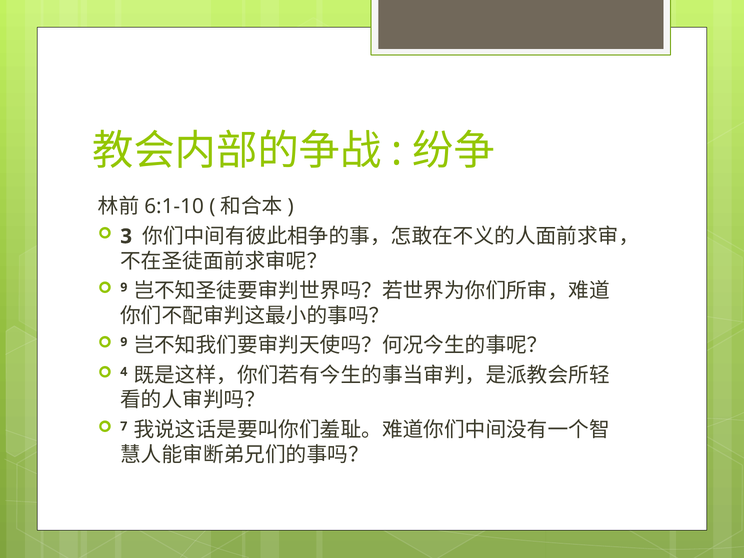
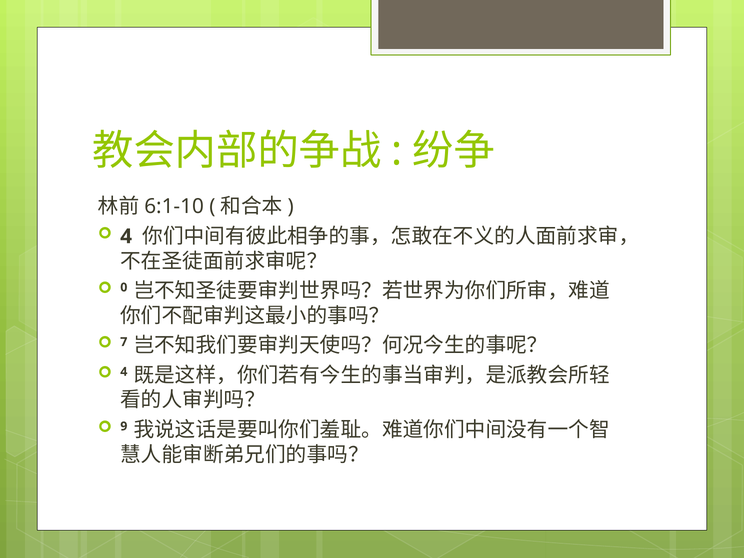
3 at (126, 236): 3 -> 4
9 at (124, 287): 9 -> 0
9 at (124, 342): 9 -> 7
7: 7 -> 9
